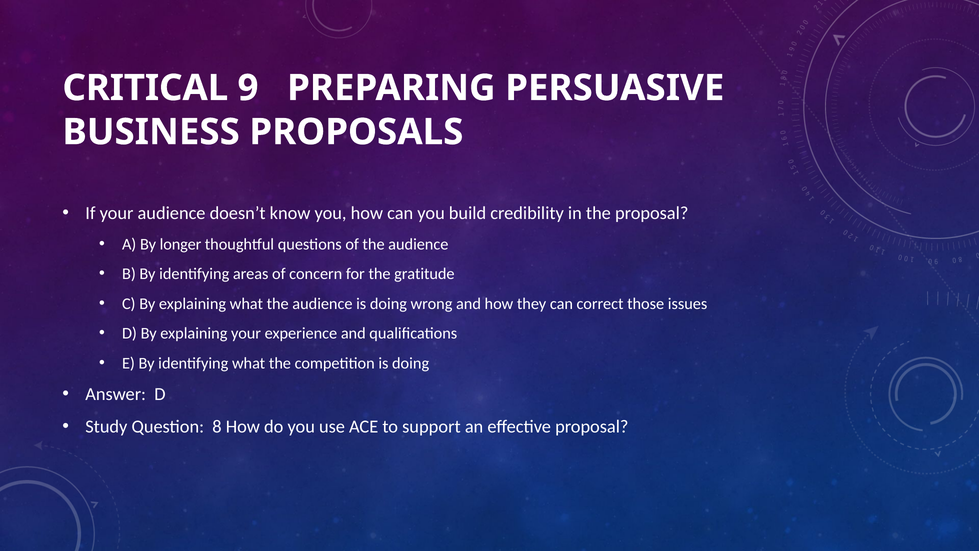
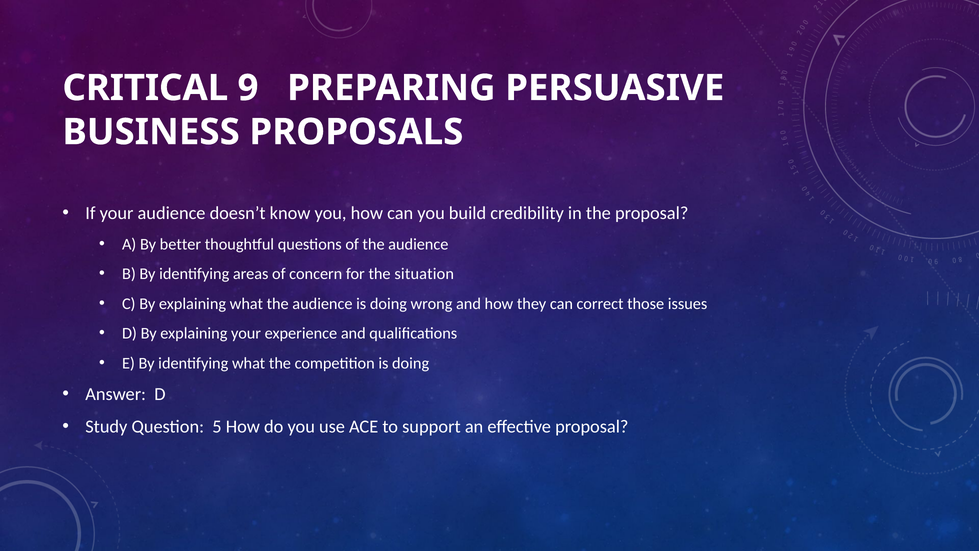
longer: longer -> better
gratitude: gratitude -> situation
8: 8 -> 5
